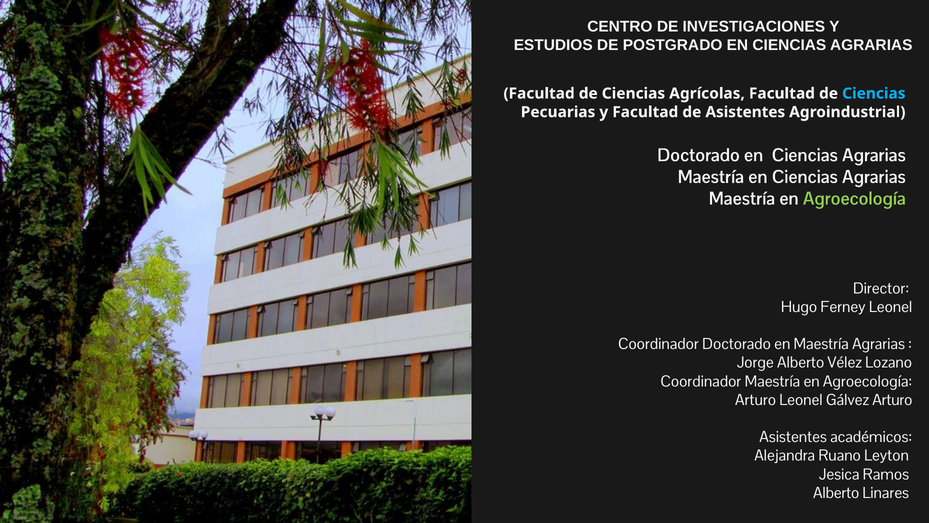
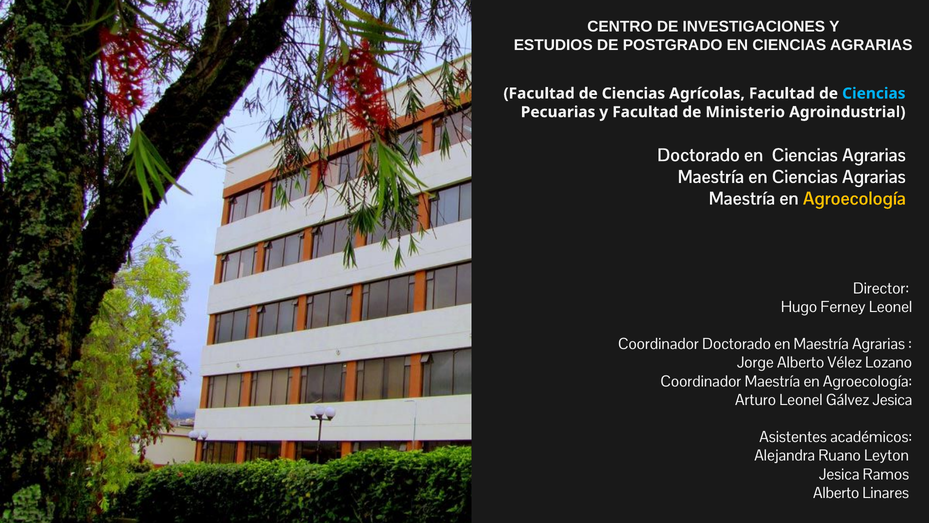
de Asistentes: Asistentes -> Ministerio
Agroecología at (854, 198) colour: light green -> yellow
Gálvez Arturo: Arturo -> Jesica
